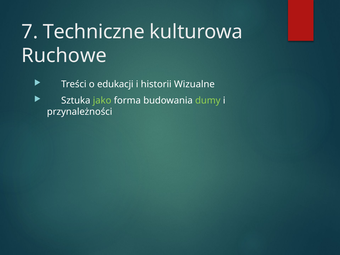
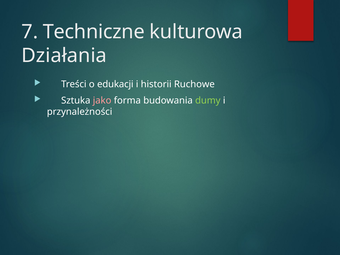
Ruchowe: Ruchowe -> Działania
Wizualne: Wizualne -> Ruchowe
jako colour: light green -> pink
